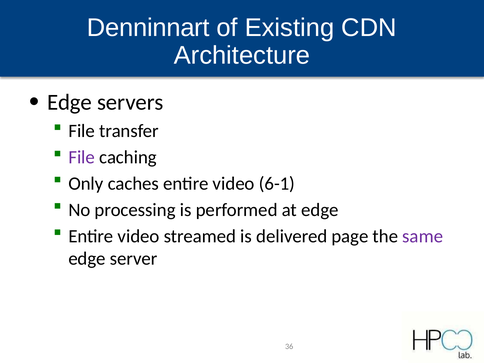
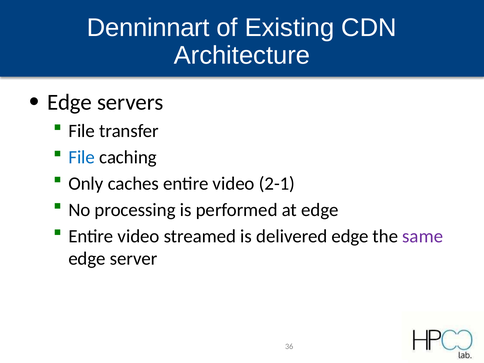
File at (82, 157) colour: purple -> blue
6-1: 6-1 -> 2-1
delivered page: page -> edge
